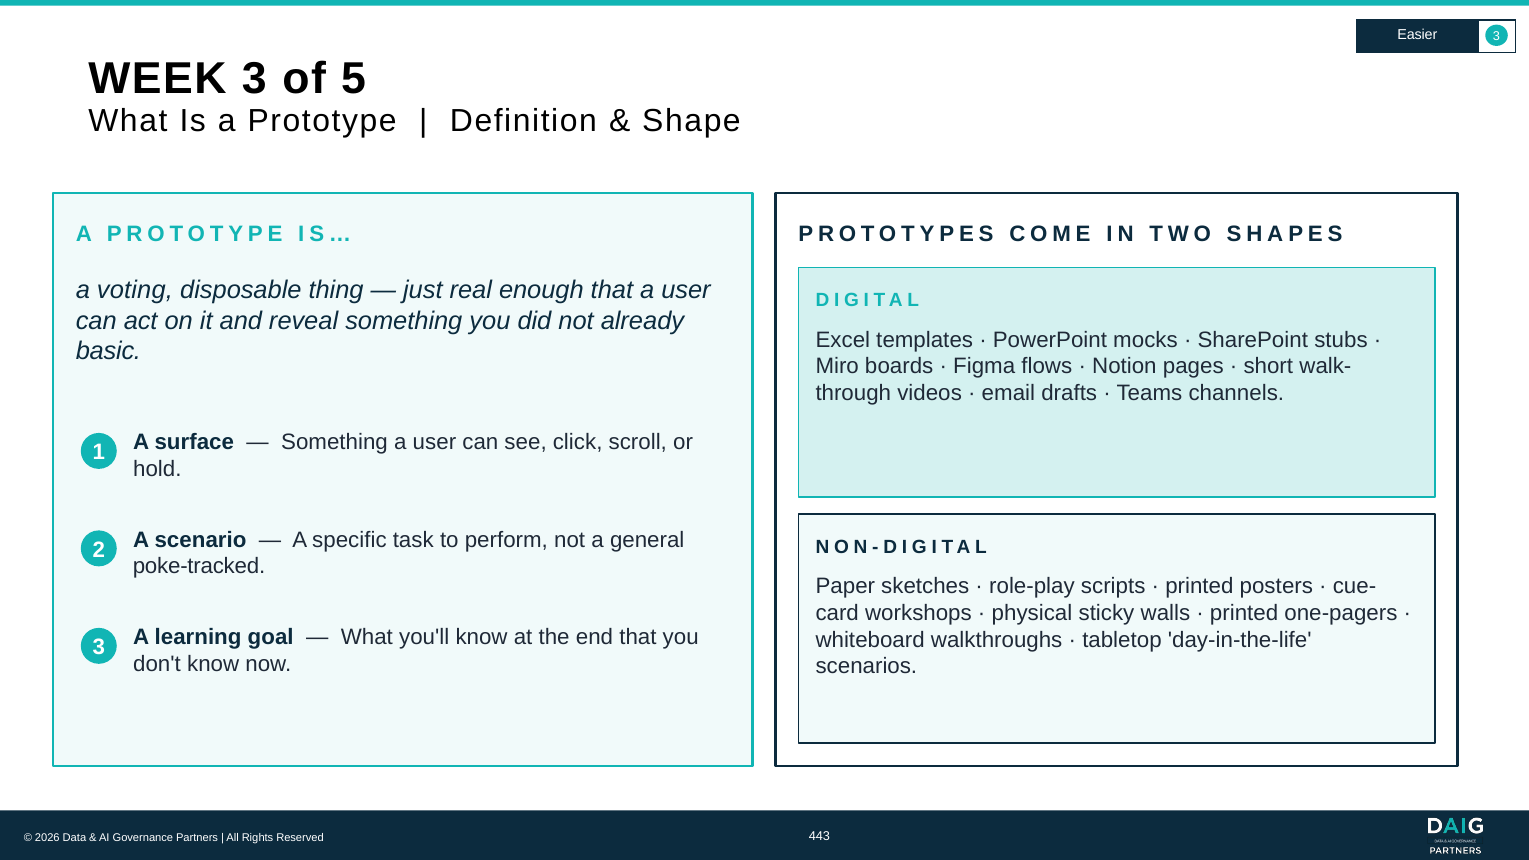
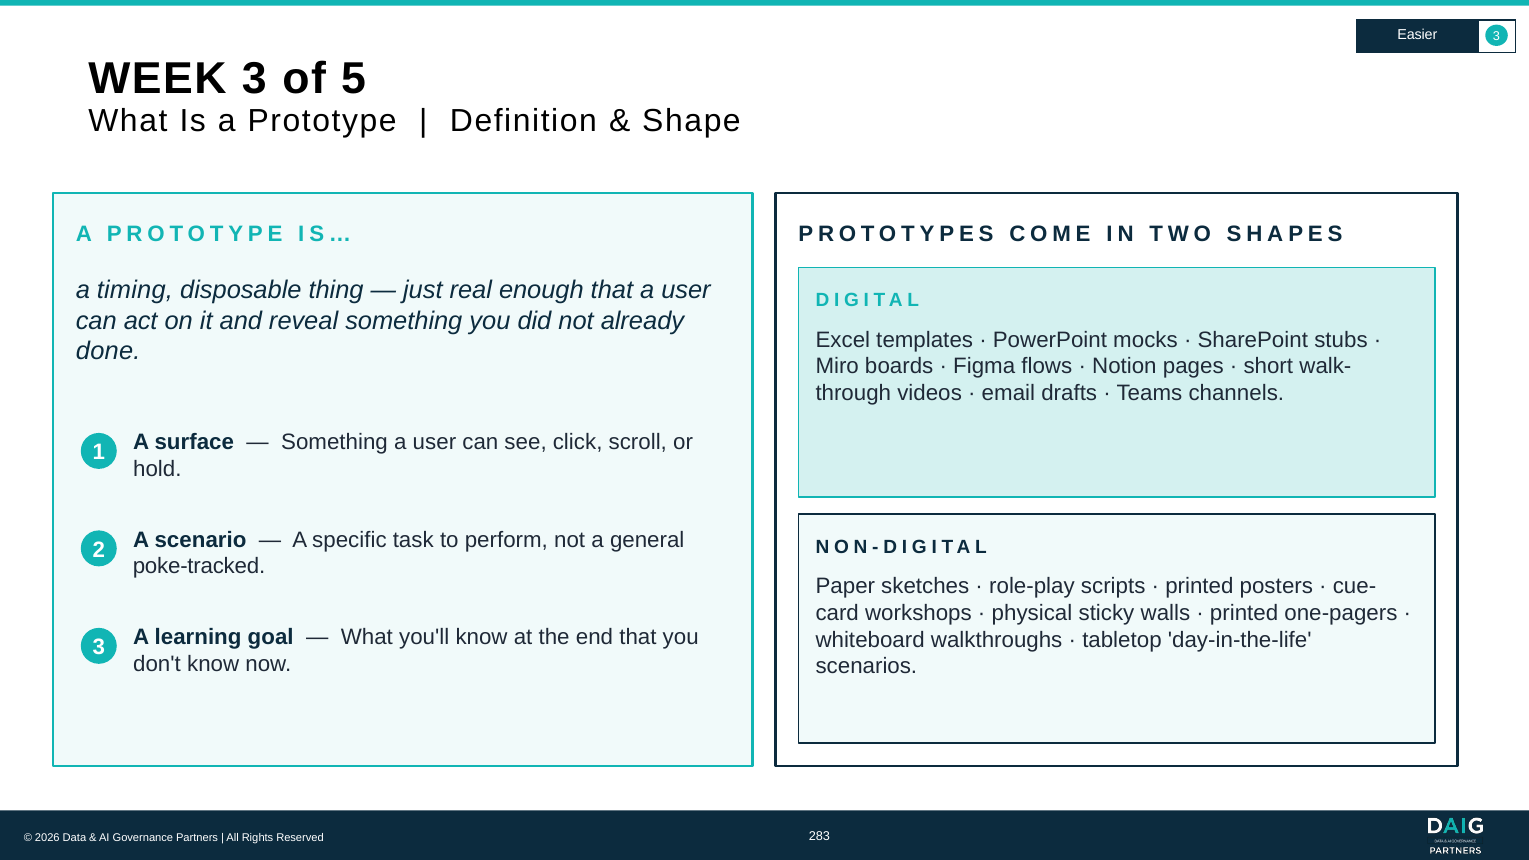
voting: voting -> timing
basic: basic -> done
443: 443 -> 283
